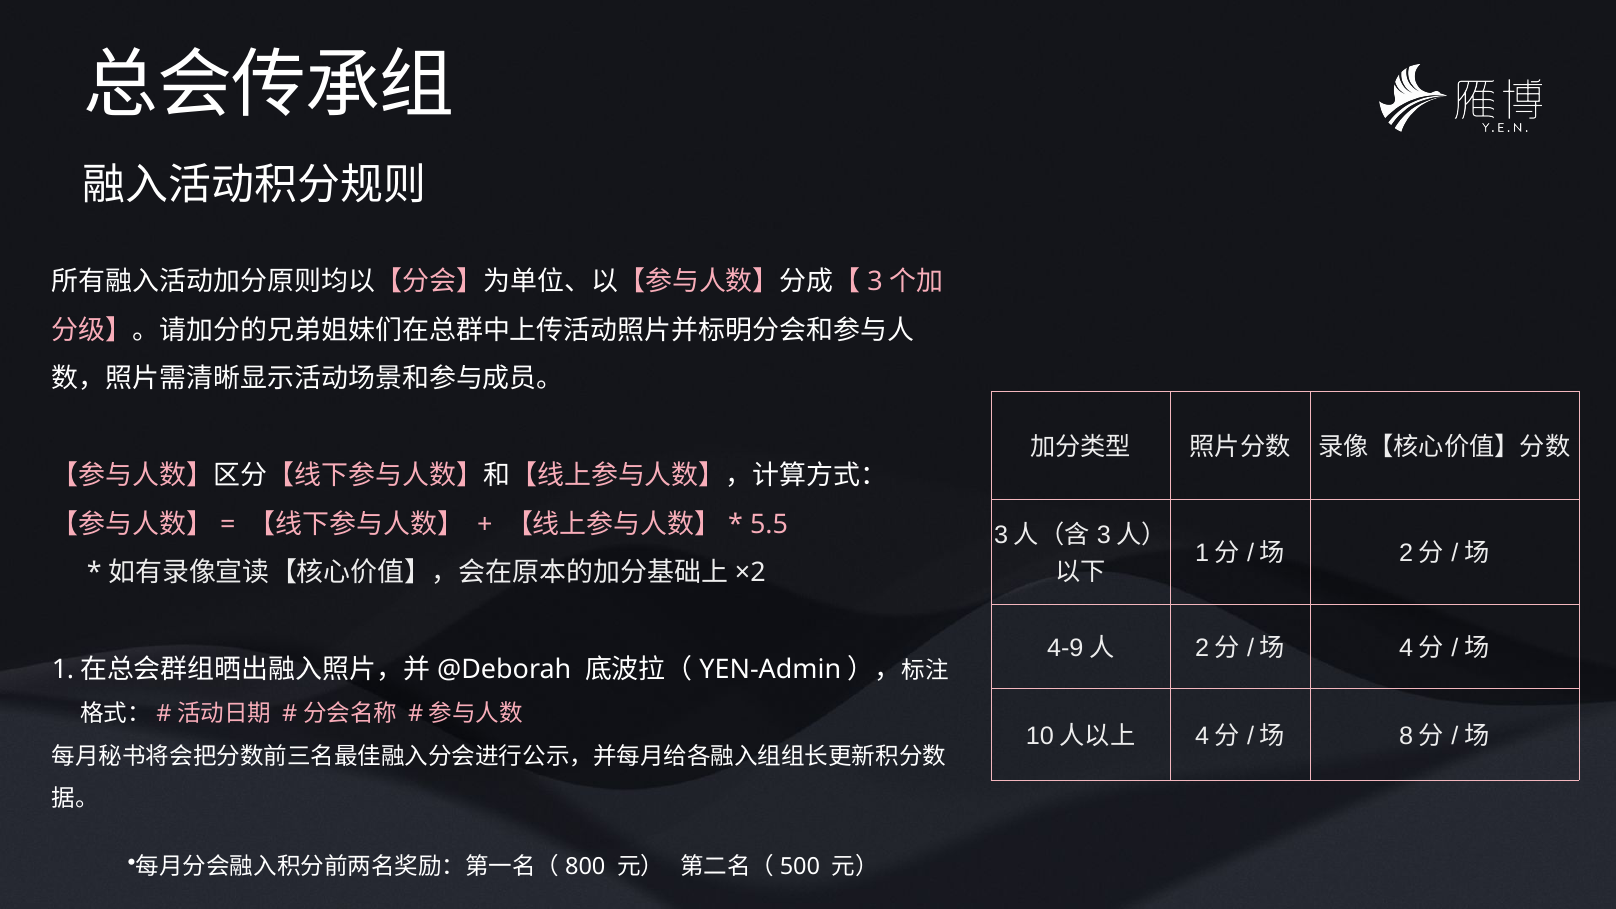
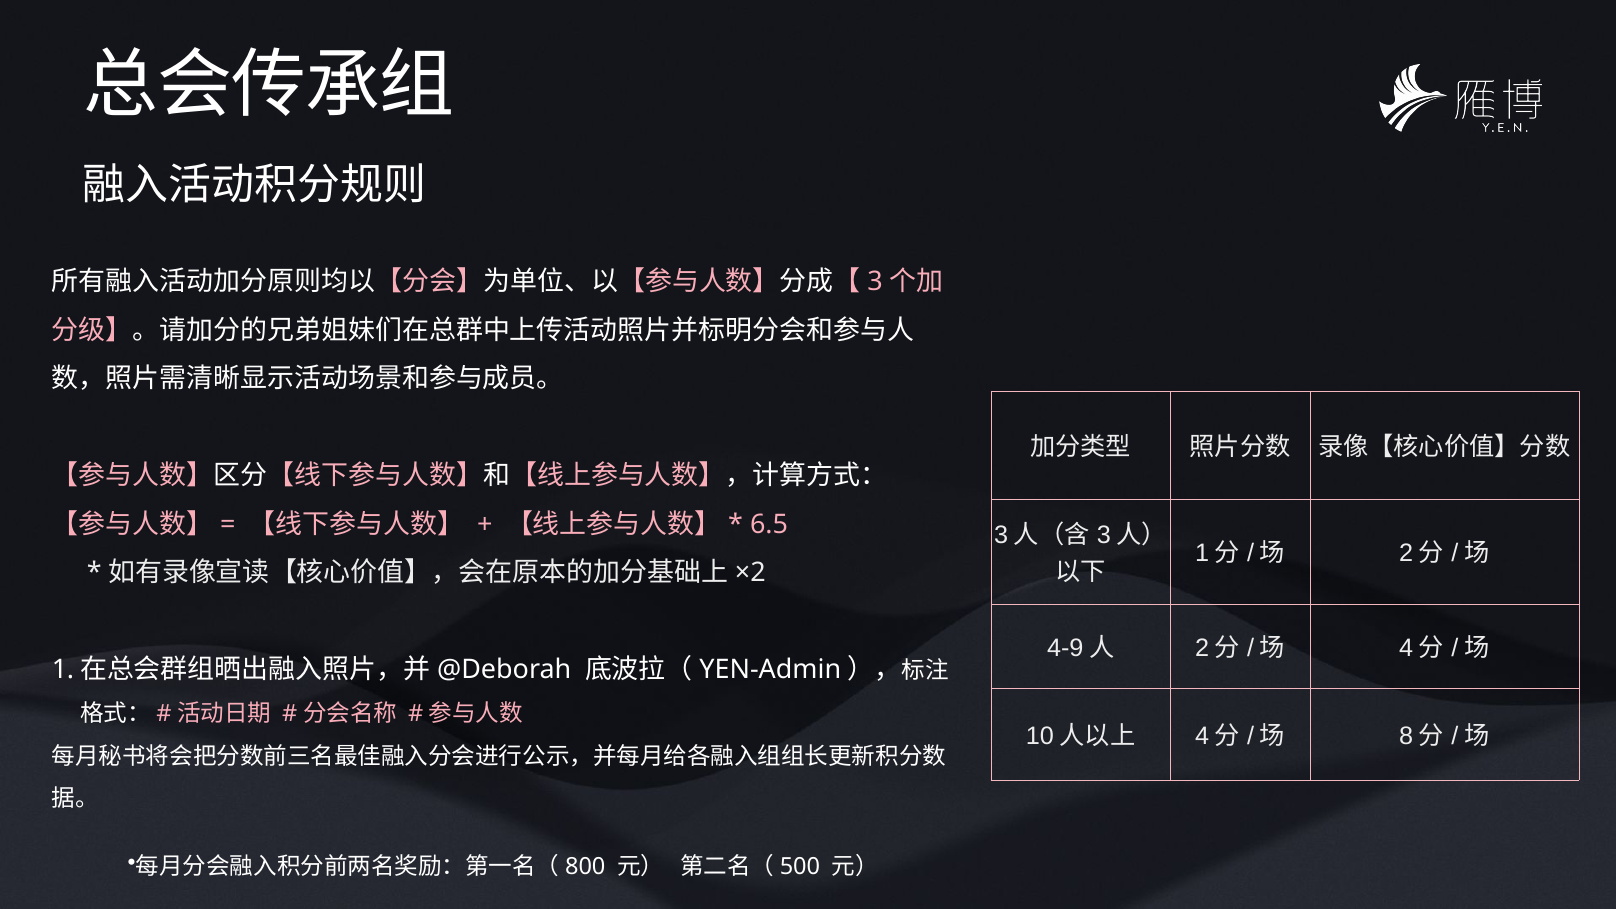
5.5: 5.5 -> 6.5
